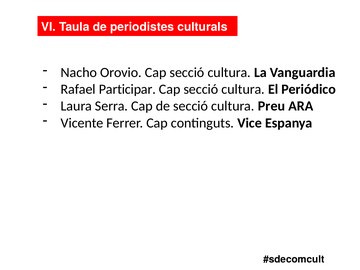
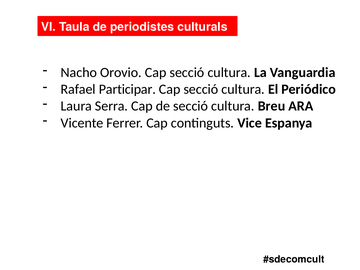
Preu: Preu -> Breu
